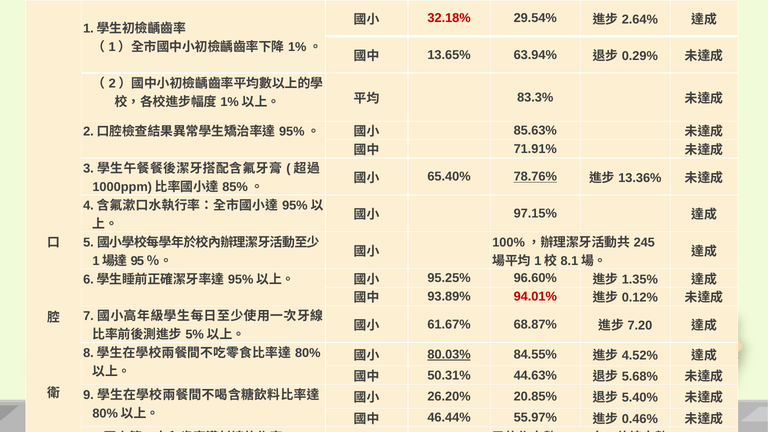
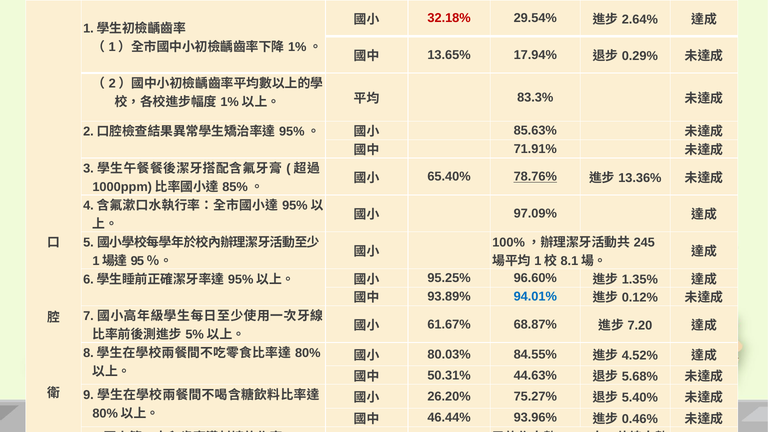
63.94%: 63.94% -> 17.94%
97.15%: 97.15% -> 97.09%
94.01% colour: red -> blue
80.03% underline: present -> none
20.85%: 20.85% -> 75.27%
55.97%: 55.97% -> 93.96%
